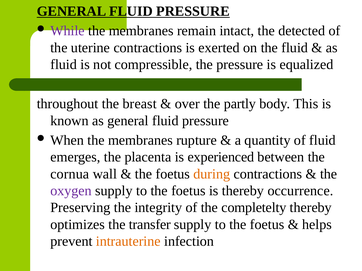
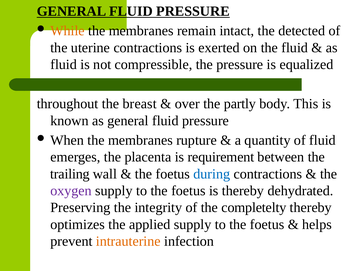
While colour: purple -> orange
experienced: experienced -> requirement
cornua: cornua -> trailing
during colour: orange -> blue
occurrence: occurrence -> dehydrated
transfer: transfer -> applied
